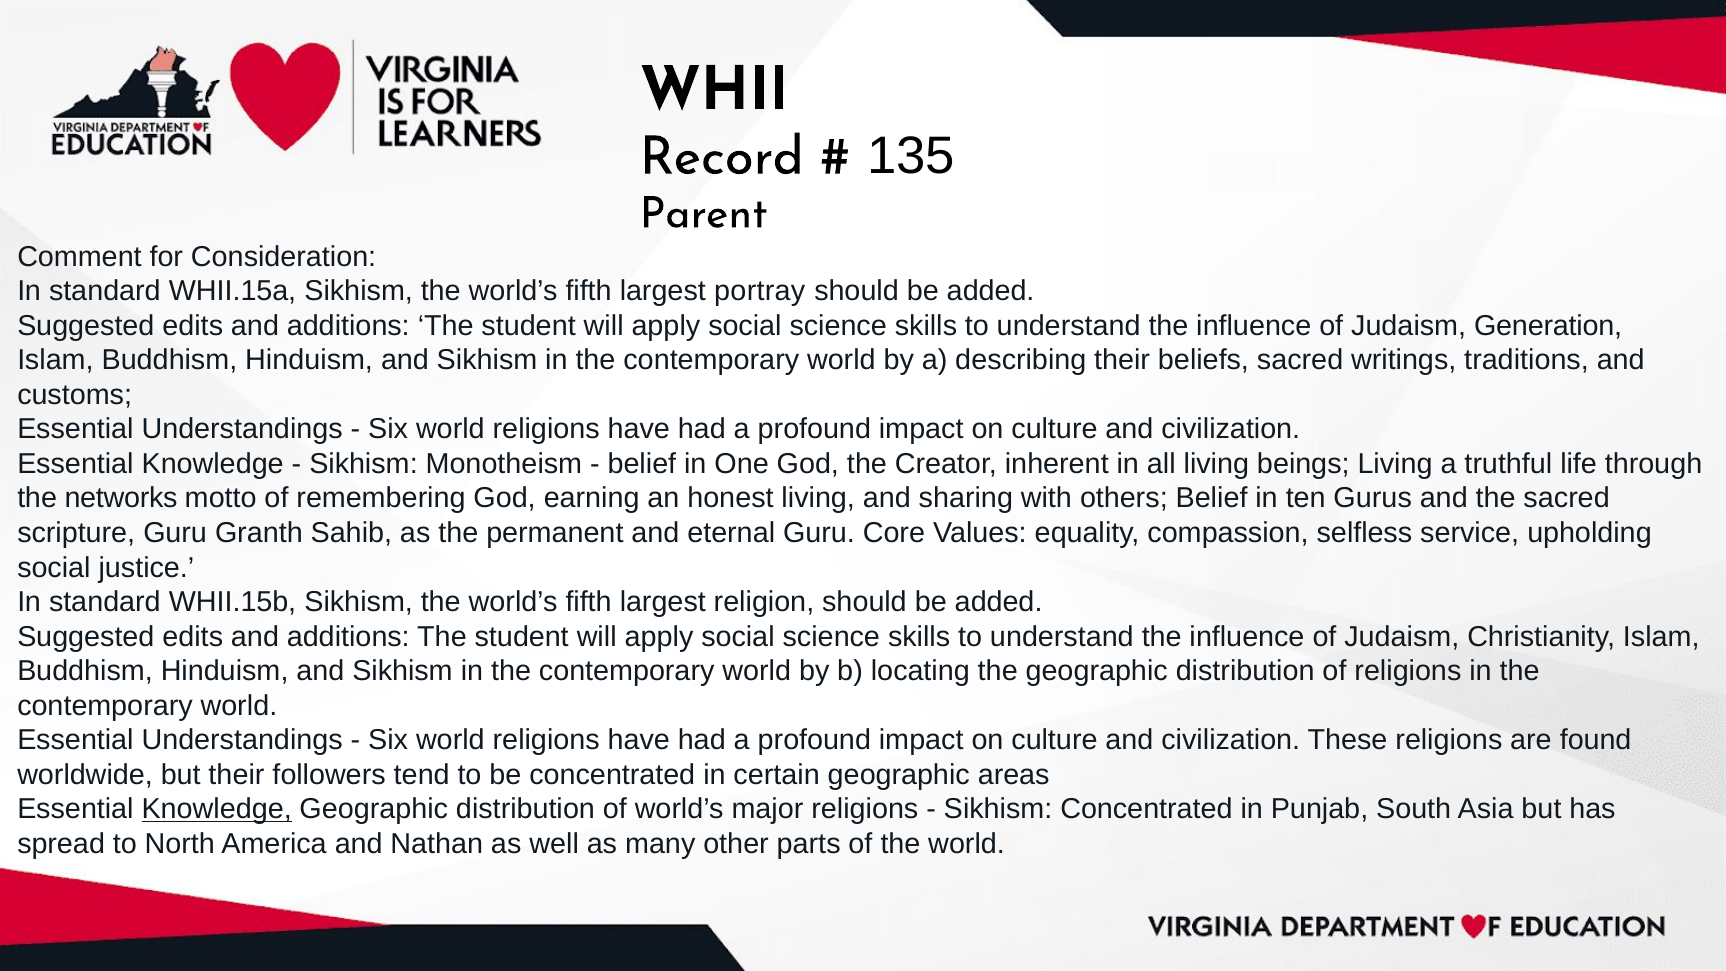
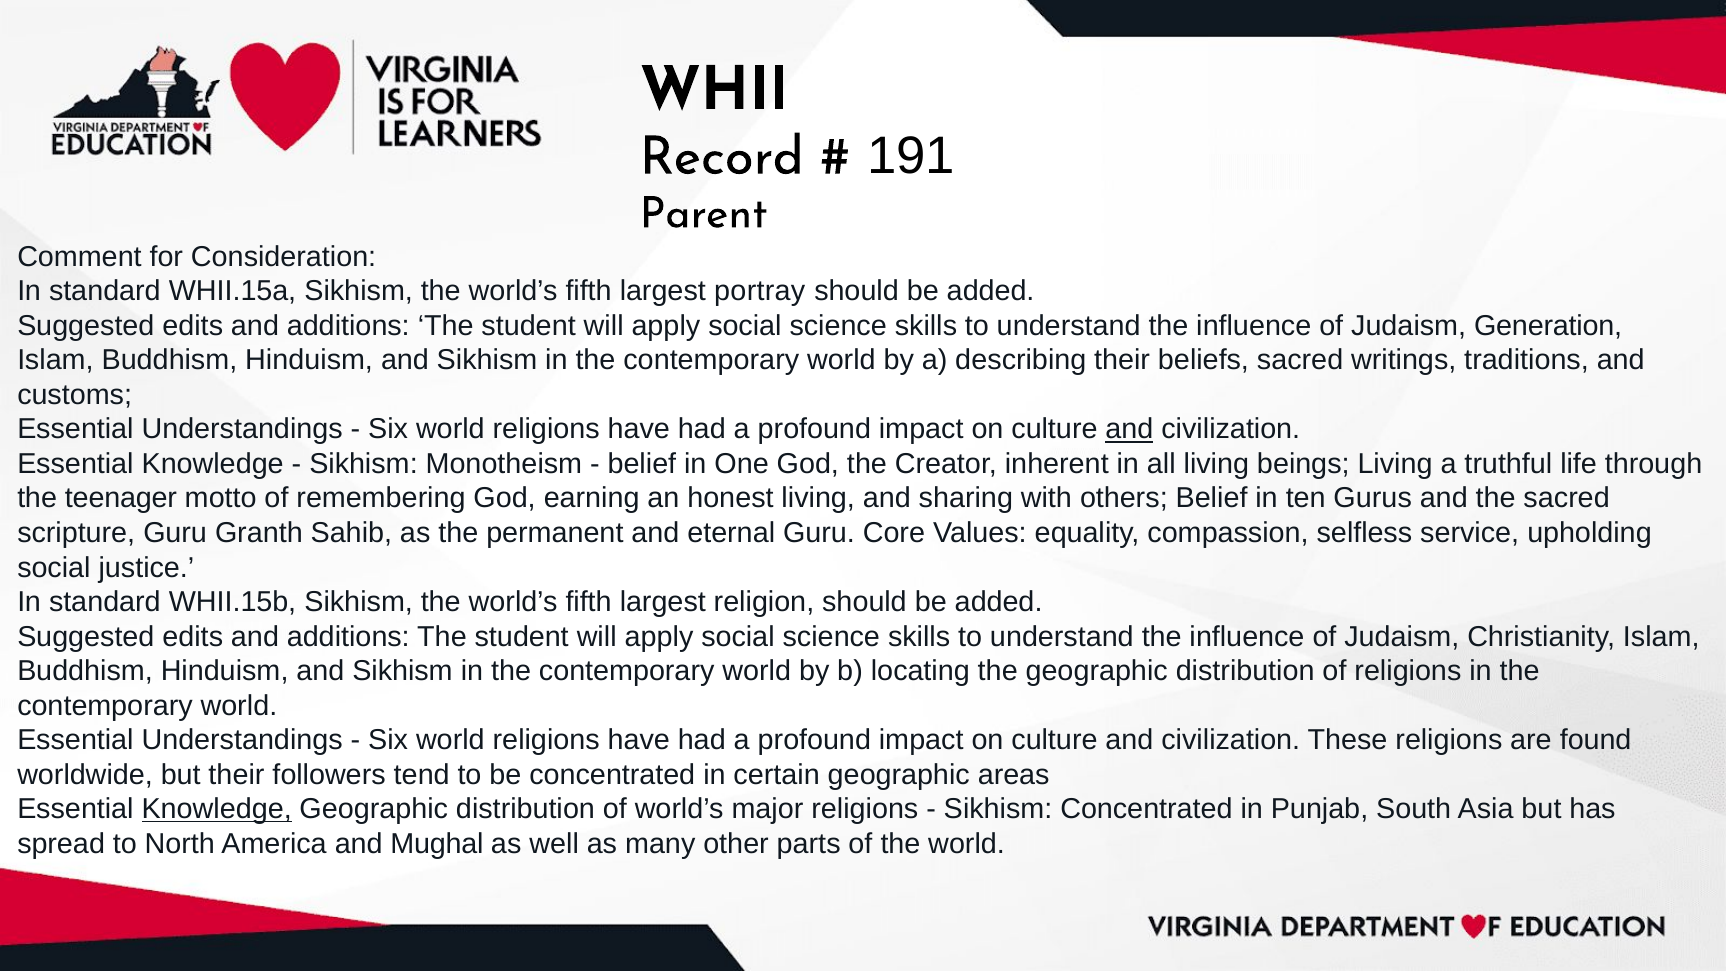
135: 135 -> 191
and at (1129, 429) underline: none -> present
networks: networks -> teenager
Nathan: Nathan -> Mughal
